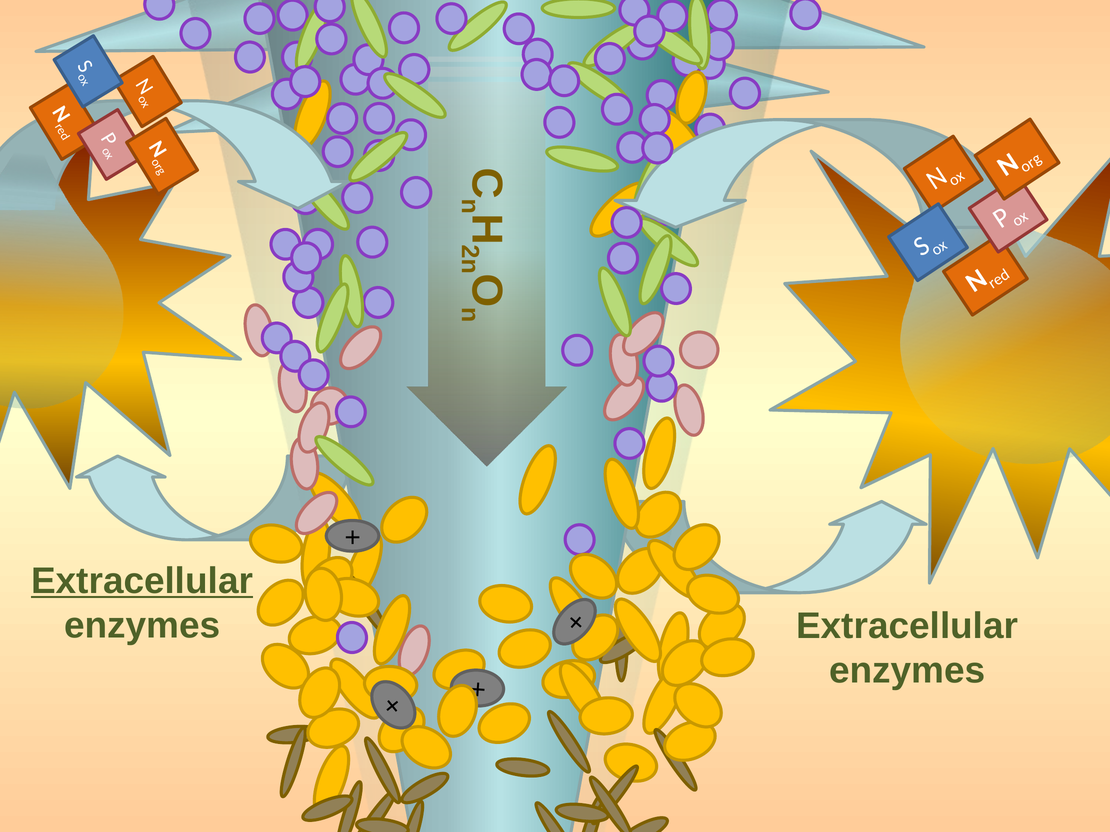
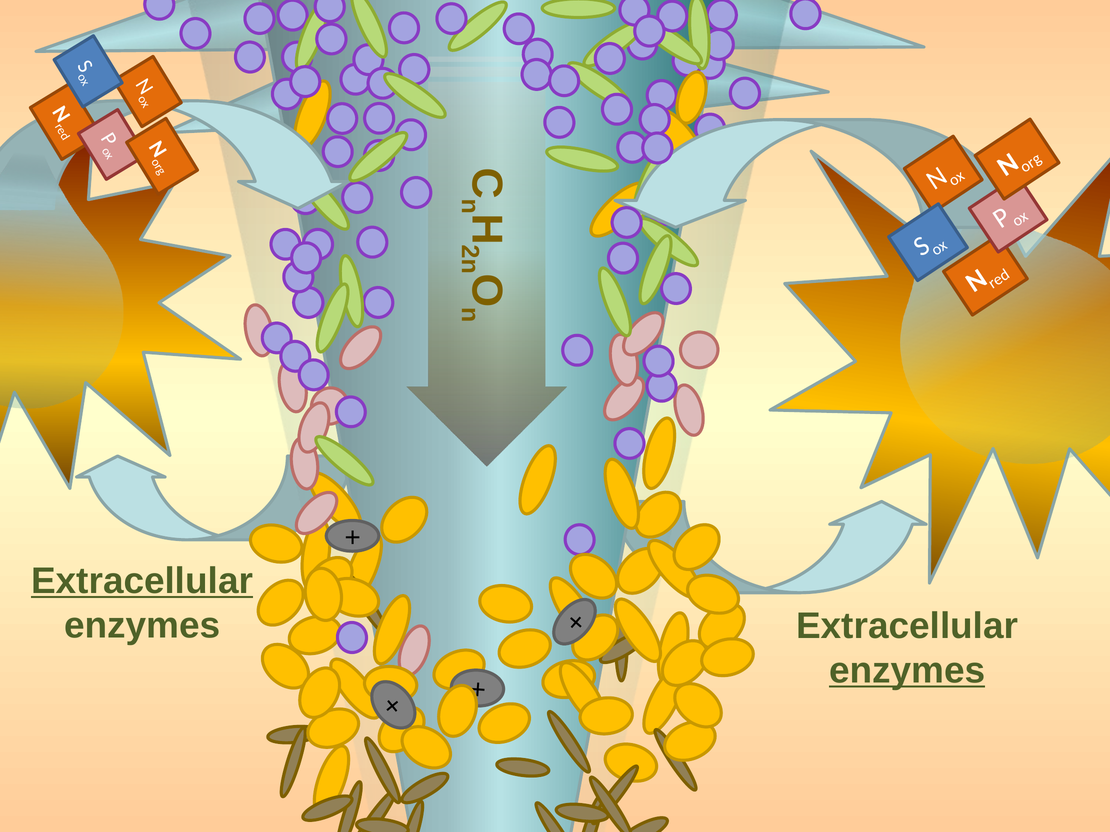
enzymes at (907, 671) underline: none -> present
